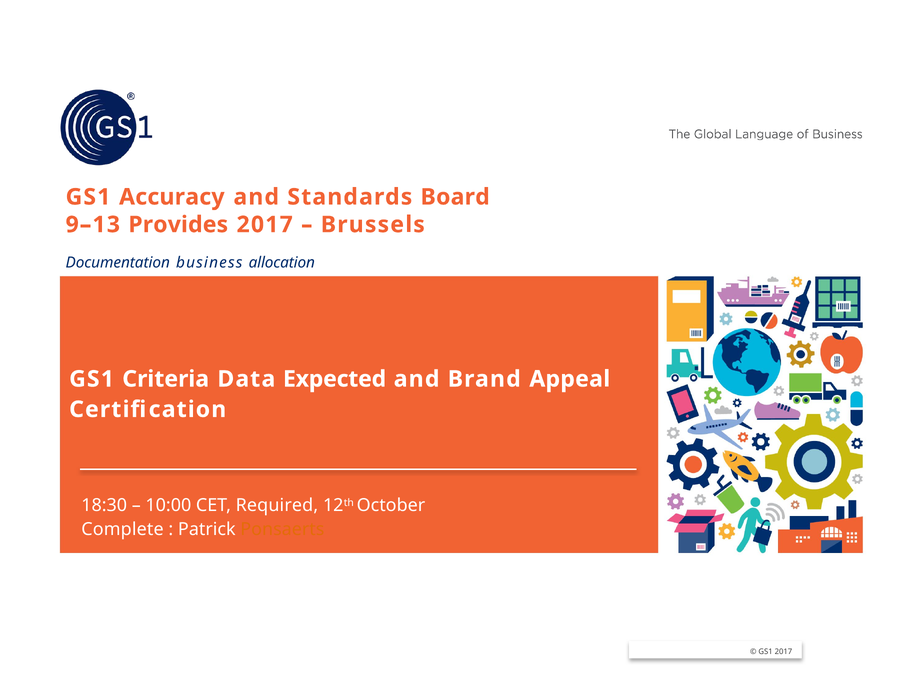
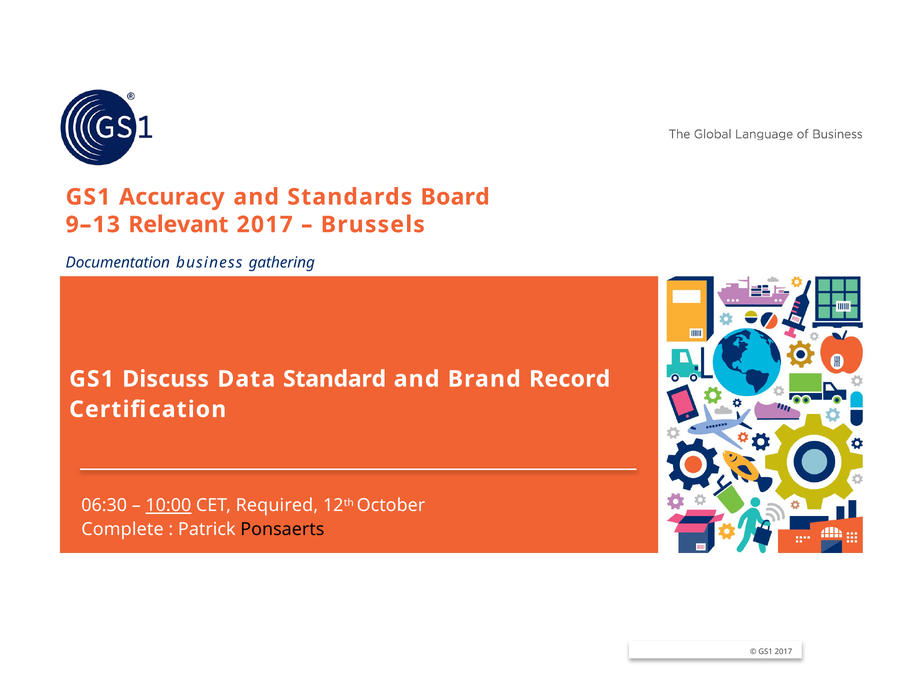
Provides: Provides -> Relevant
allocation: allocation -> gathering
Criteria: Criteria -> Discuss
Expected: Expected -> Standard
Appeal: Appeal -> Record
18:30: 18:30 -> 06:30
10:00 underline: none -> present
Ponsaerts colour: orange -> black
